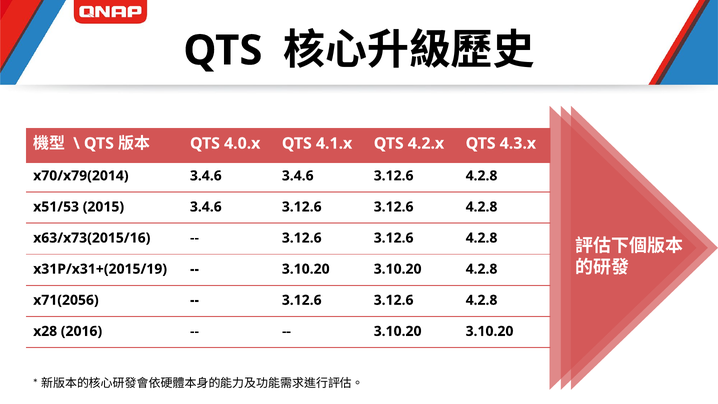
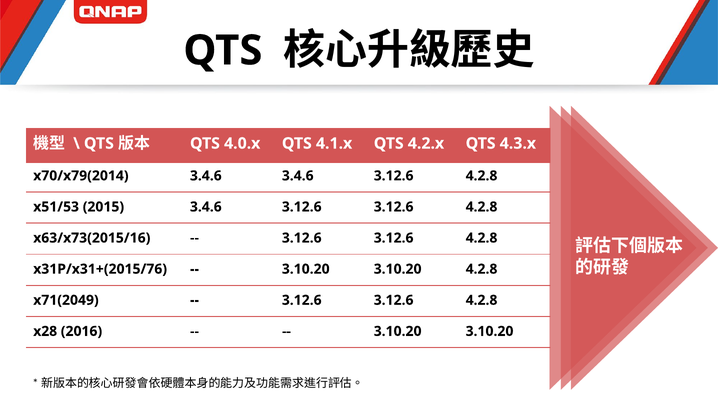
x31P/x31+(2015/19: x31P/x31+(2015/19 -> x31P/x31+(2015/76
x71(2056: x71(2056 -> x71(2049
